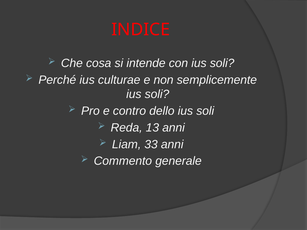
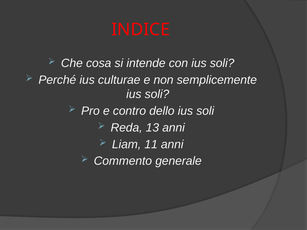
33: 33 -> 11
